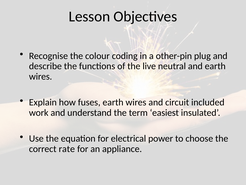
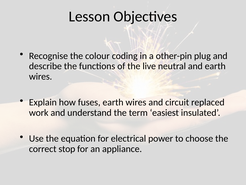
included: included -> replaced
rate: rate -> stop
